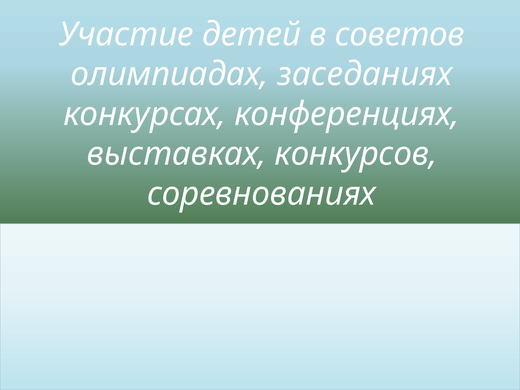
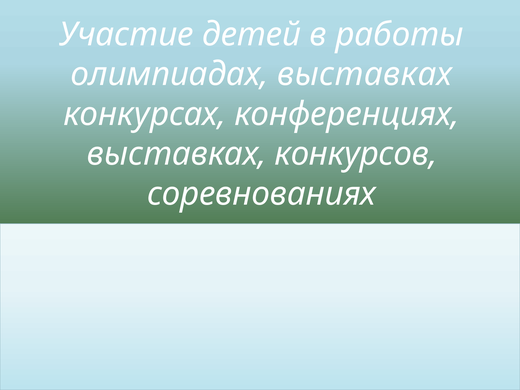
советов: советов -> работы
олимпиадах заседаниях: заседаниях -> выставках
